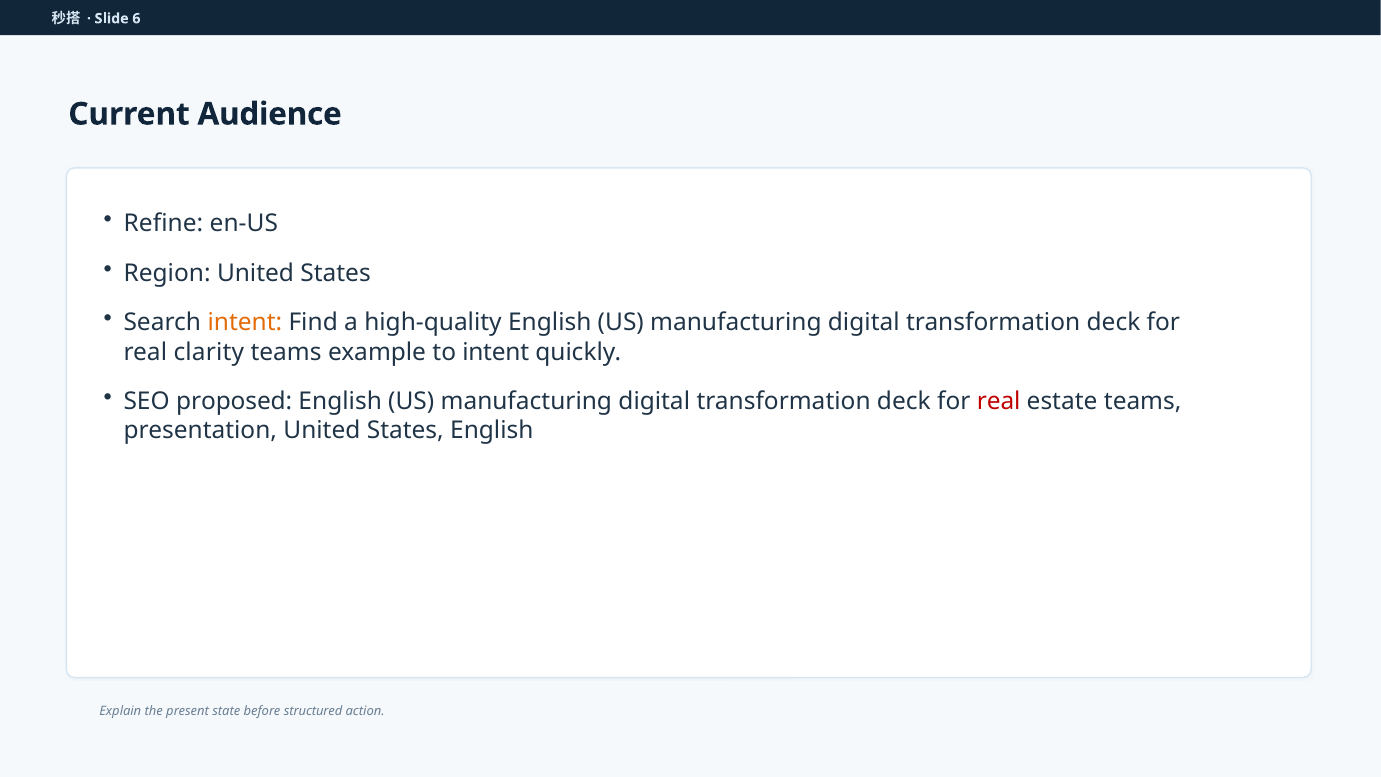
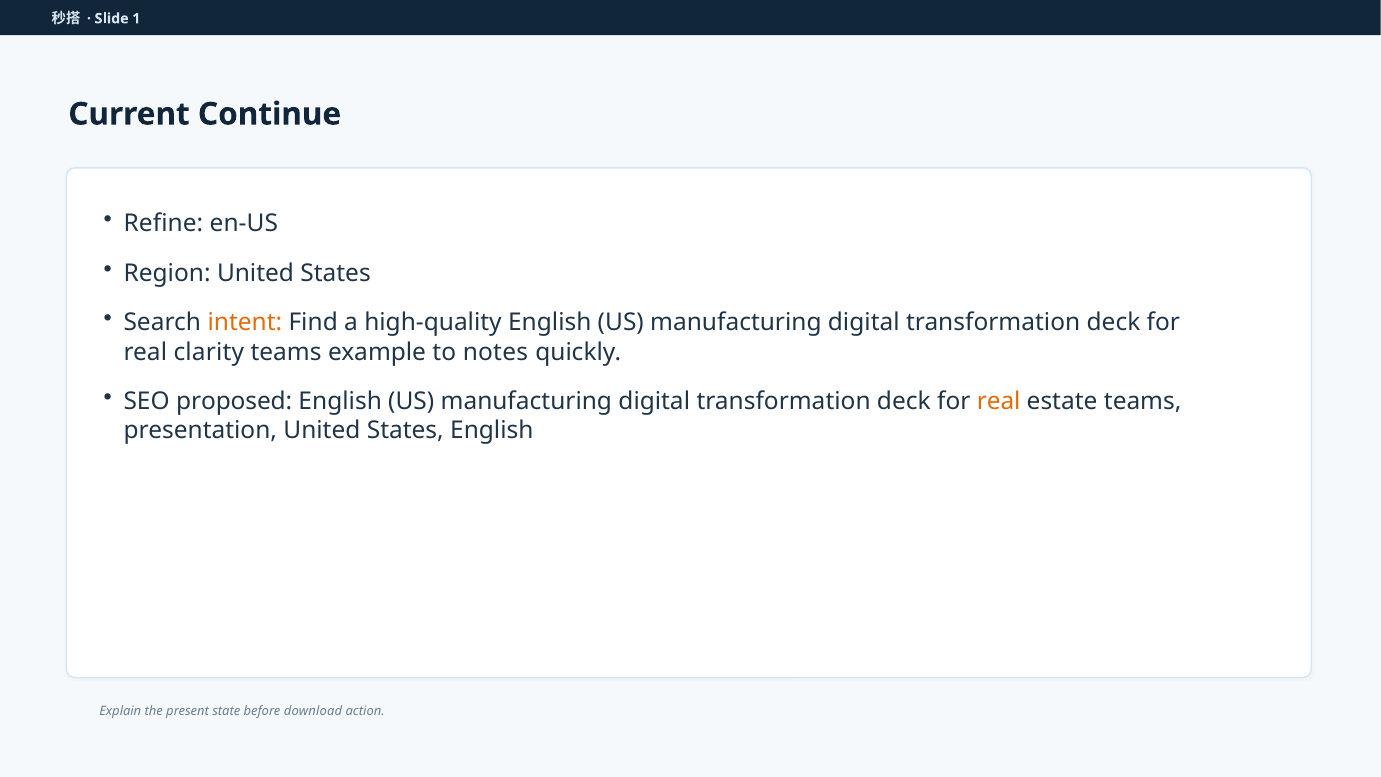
6: 6 -> 1
Audience: Audience -> Continue
to intent: intent -> notes
real at (999, 401) colour: red -> orange
structured: structured -> download
